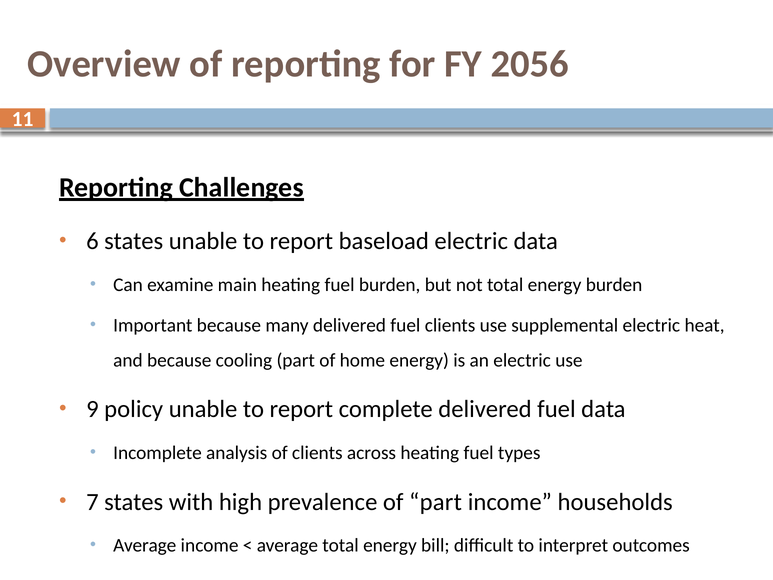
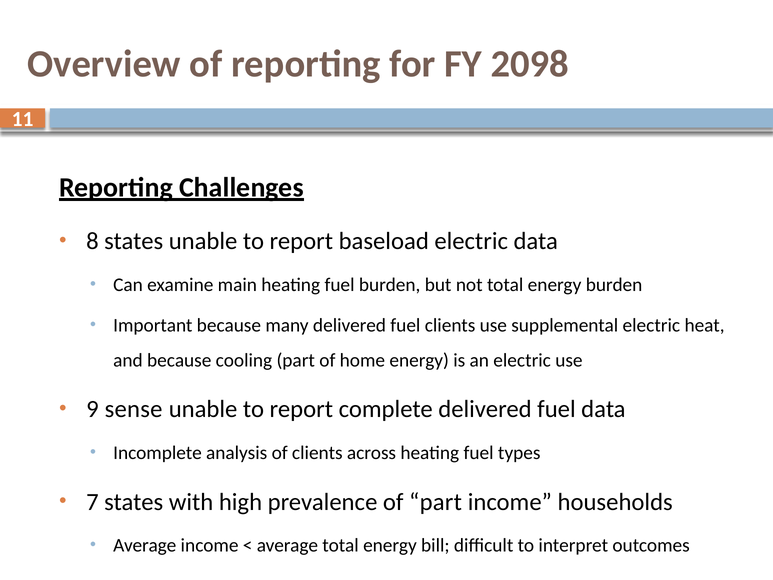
2056: 2056 -> 2098
6: 6 -> 8
policy: policy -> sense
